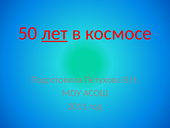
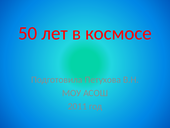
лет underline: present -> none
